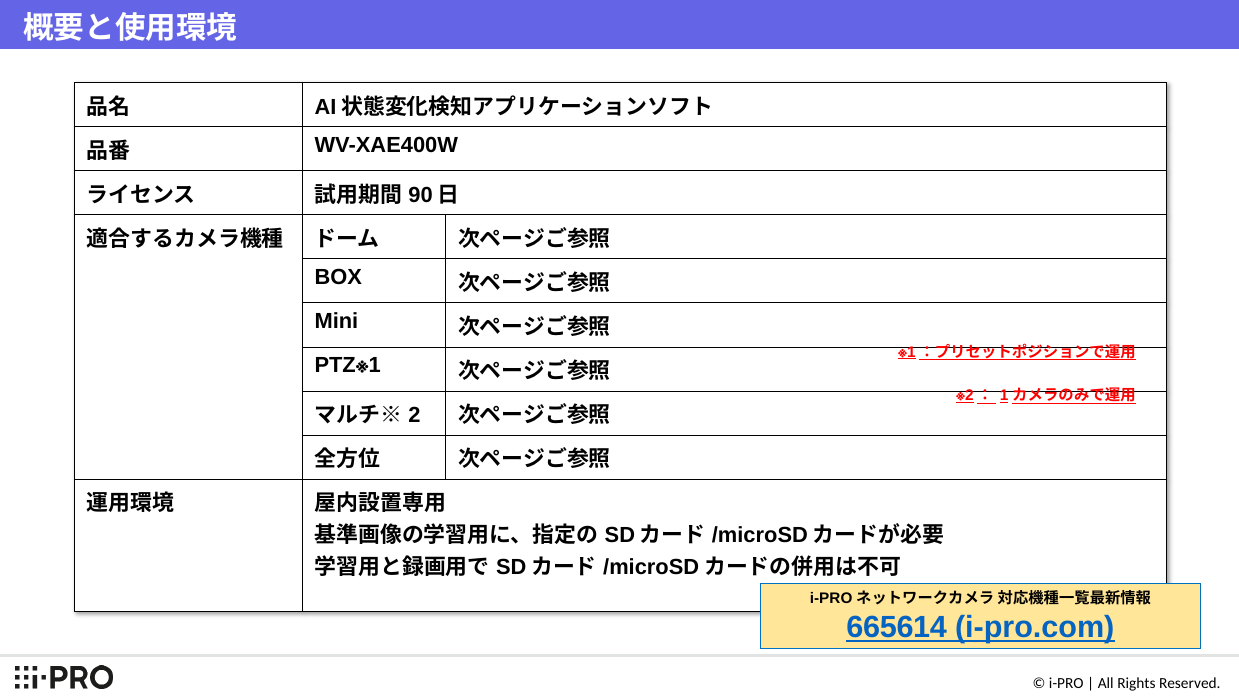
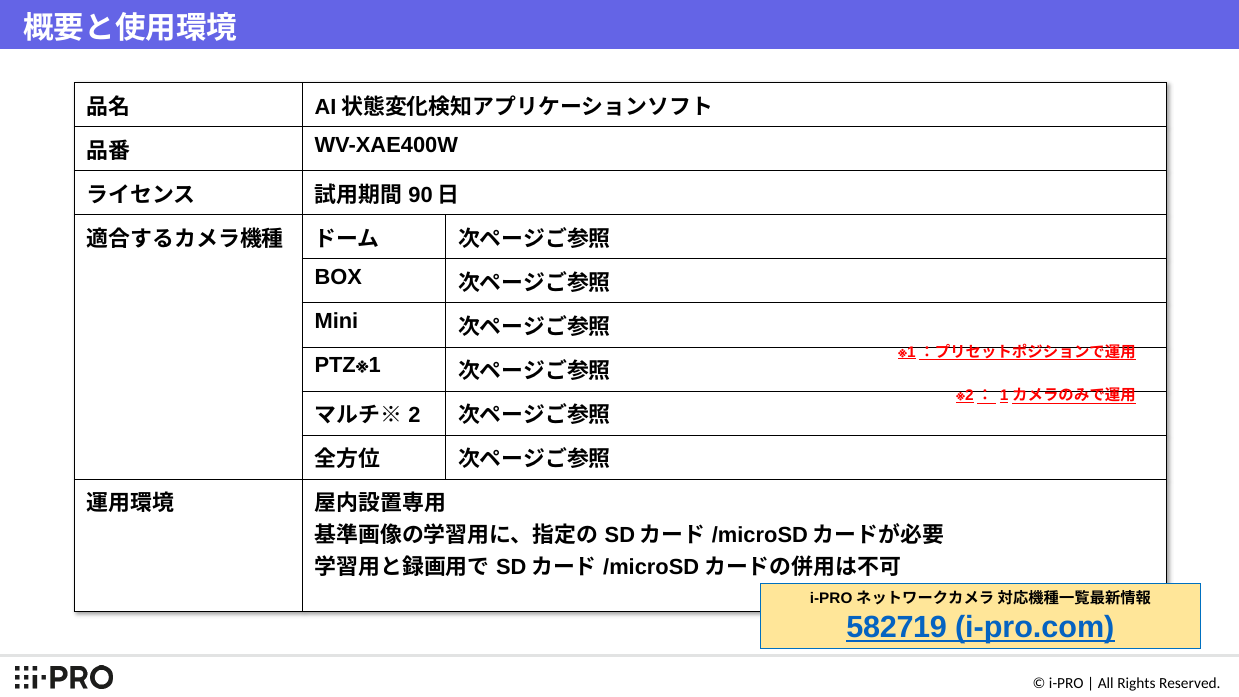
665614: 665614 -> 582719
